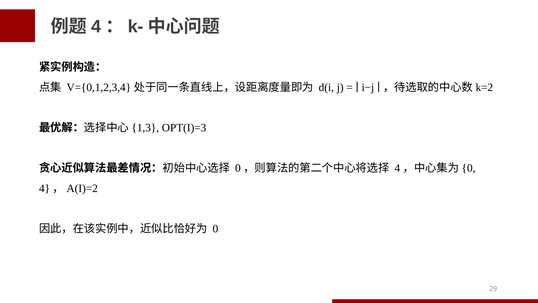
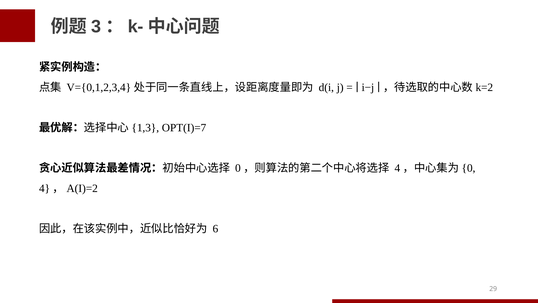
4: 4 -> 3
OPT(I)=3: OPT(I)=3 -> OPT(I)=7
0: 0 -> 6
